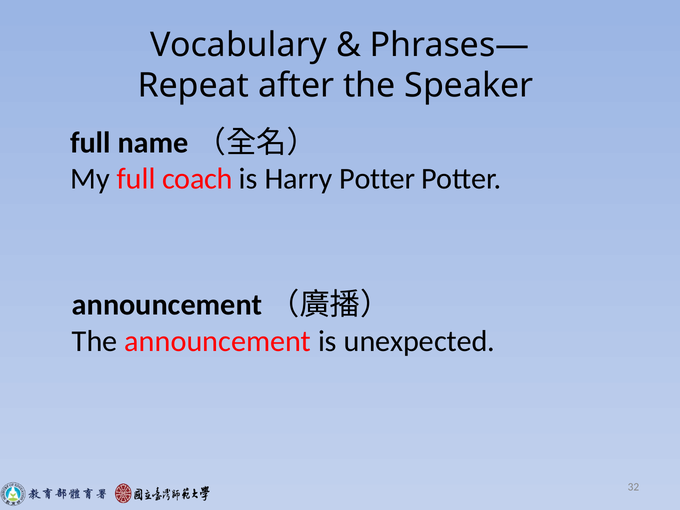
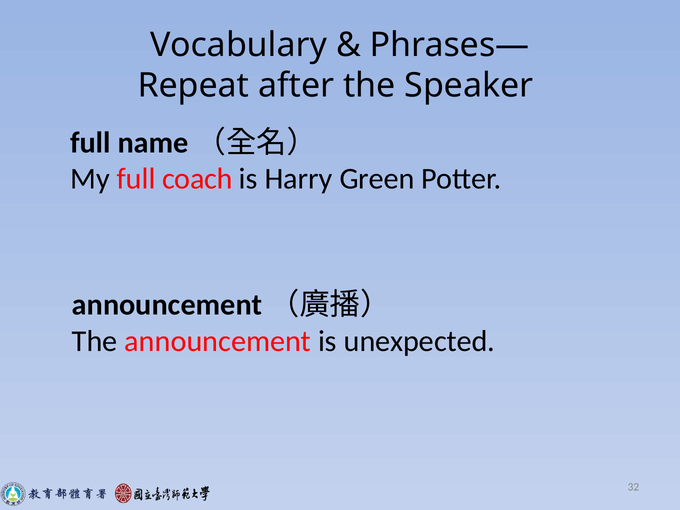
Harry Potter: Potter -> Green
